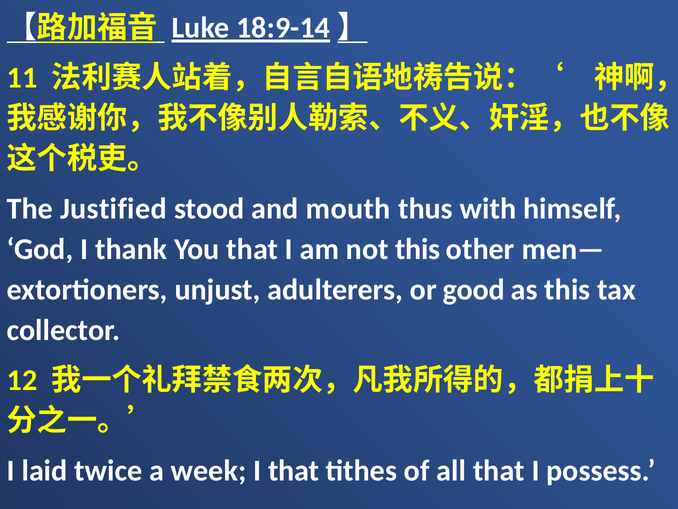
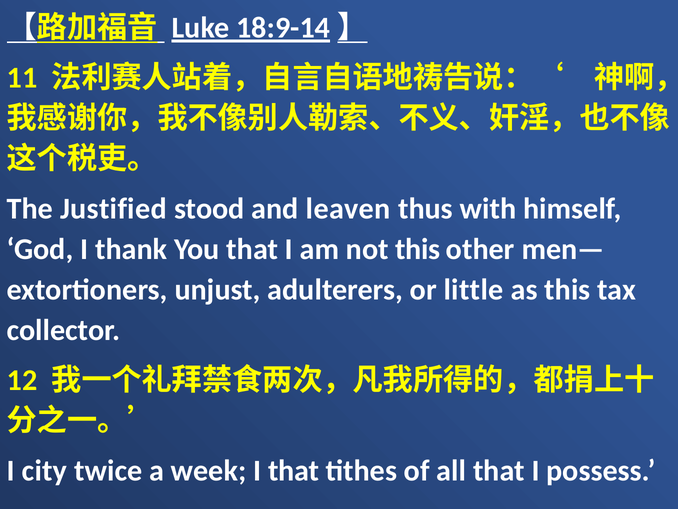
mouth: mouth -> leaven
good: good -> little
laid: laid -> city
